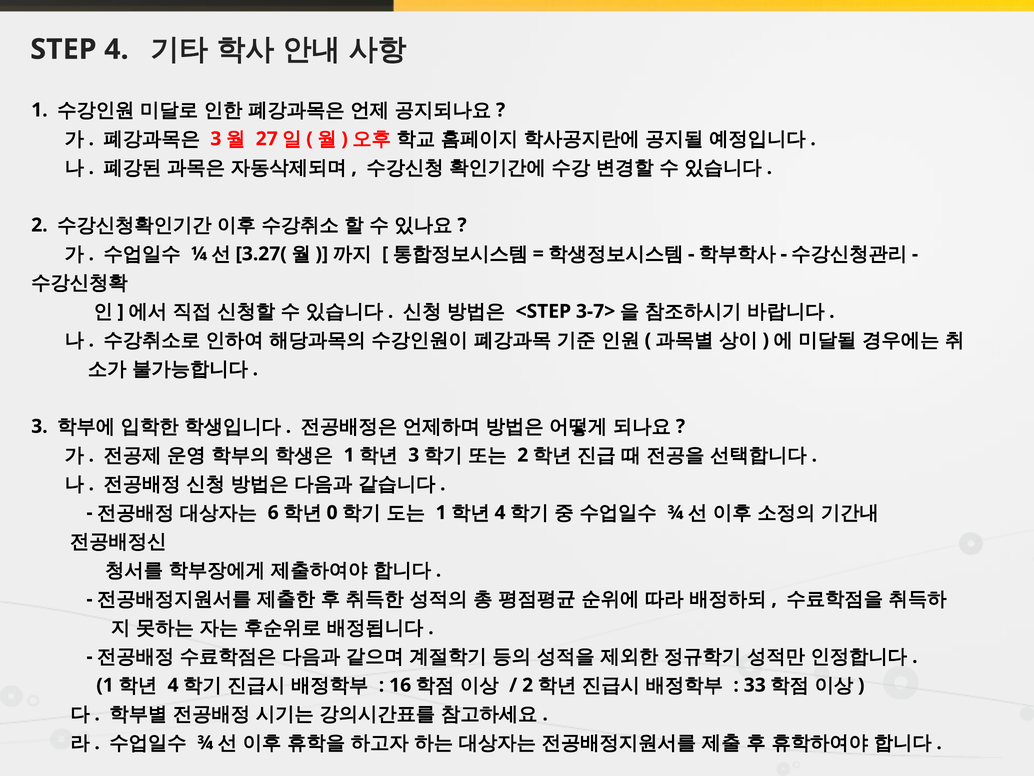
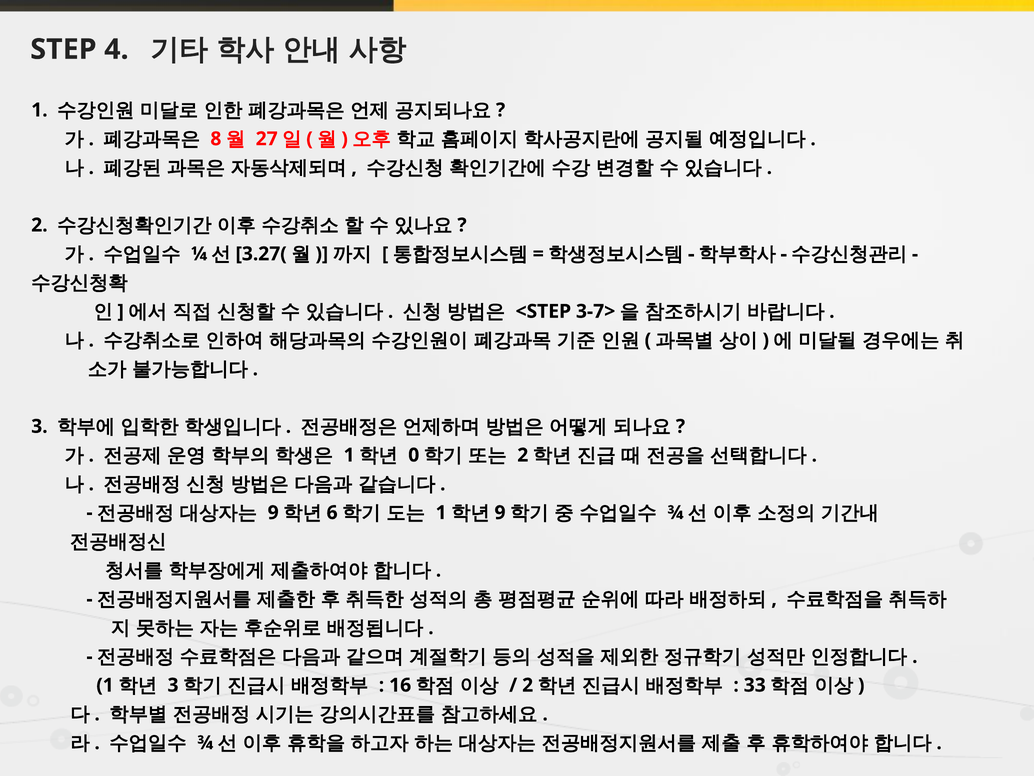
3 at (216, 139): 3 -> 8
3 at (414, 455): 3 -> 0
6 at (273, 512): 6 -> 9
0: 0 -> 6
4 at (500, 512): 4 -> 9
4 at (173, 685): 4 -> 3
